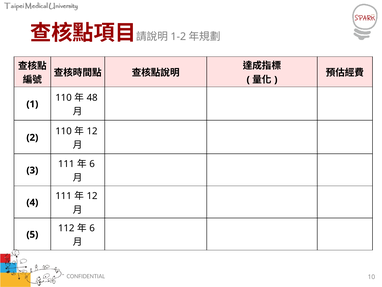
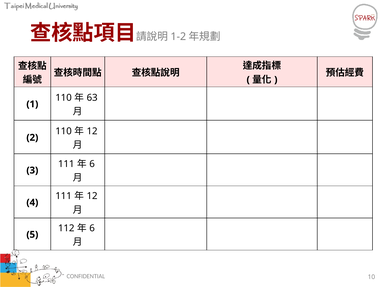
48: 48 -> 63
